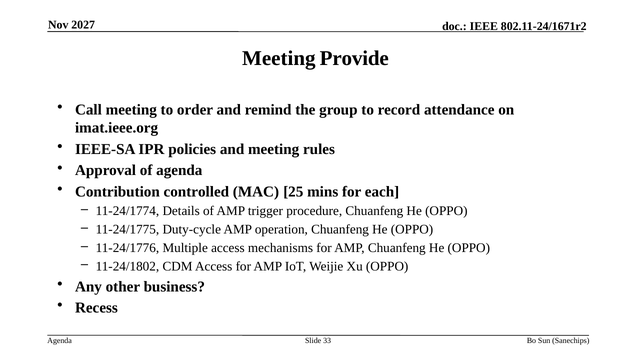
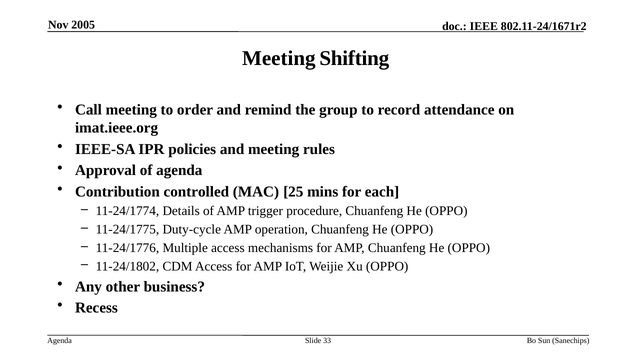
2027: 2027 -> 2005
Provide: Provide -> Shifting
